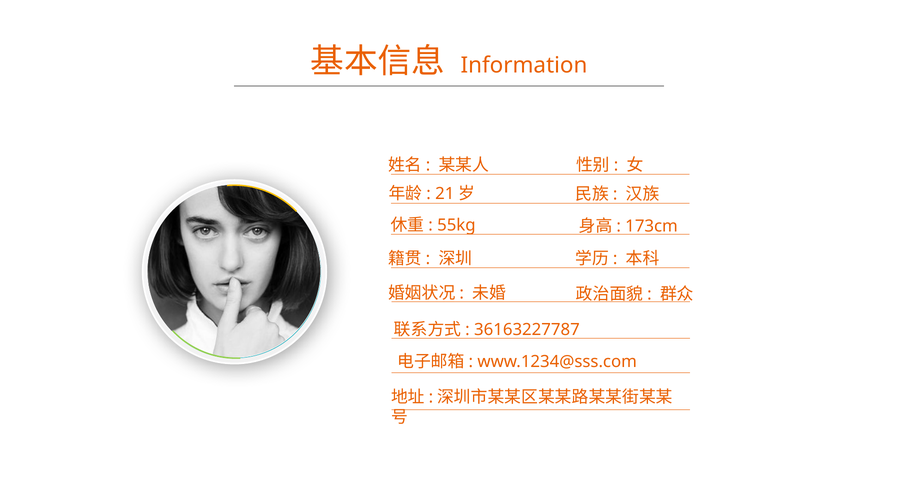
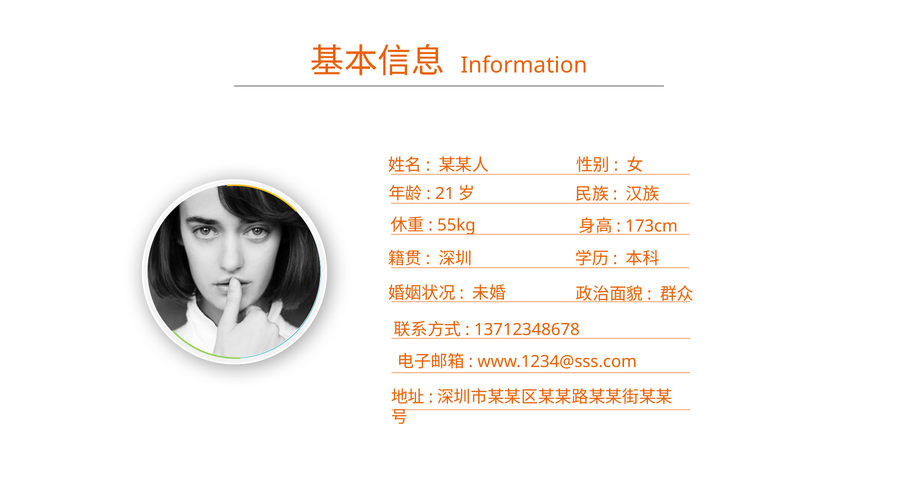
36163227787: 36163227787 -> 13712348678
